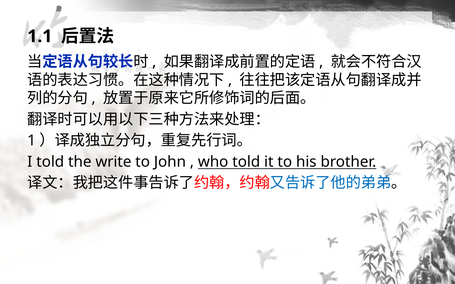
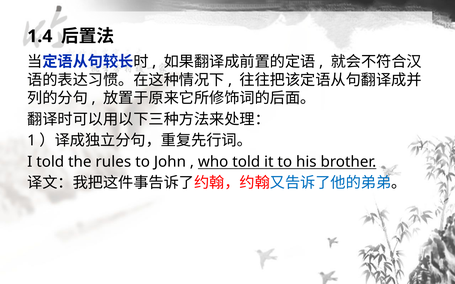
1.1: 1.1 -> 1.4
write: write -> rules
